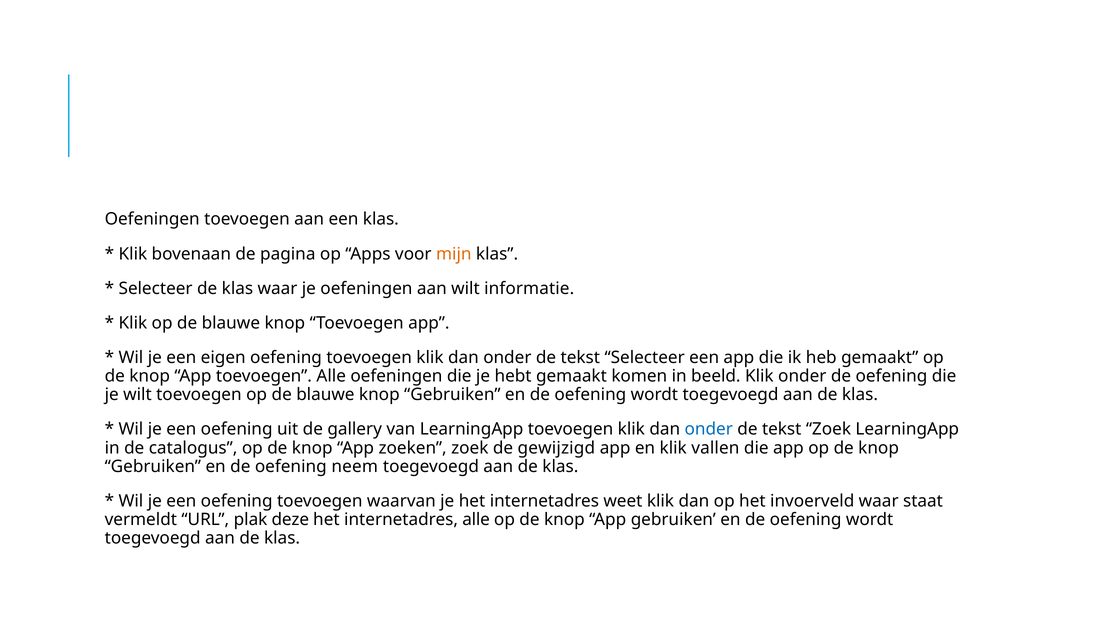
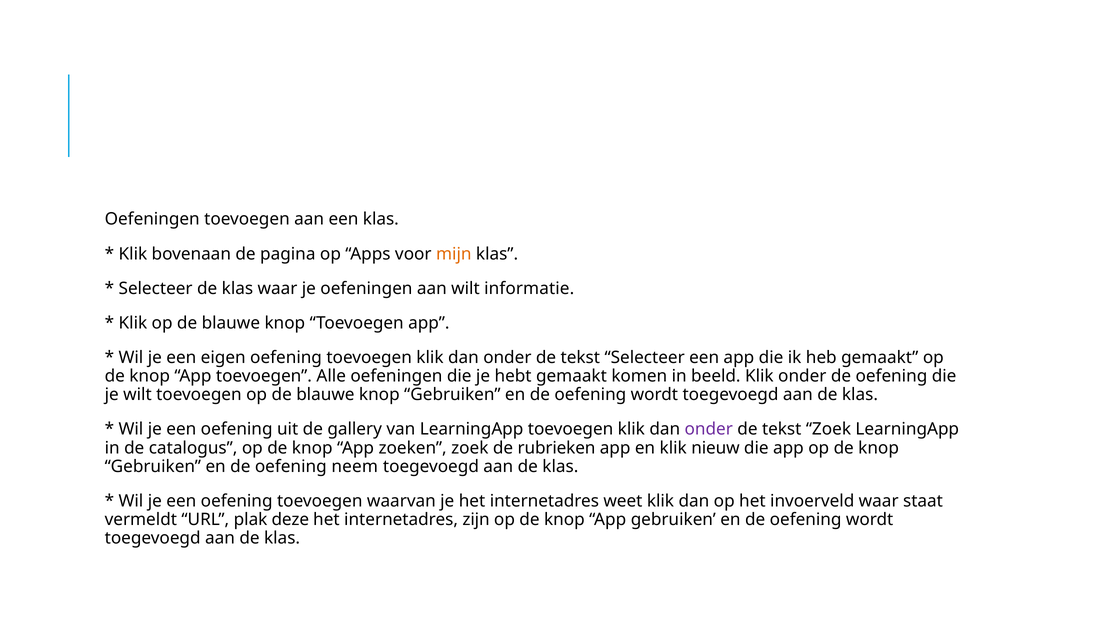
onder at (709, 429) colour: blue -> purple
gewijzigd: gewijzigd -> rubrieken
vallen: vallen -> nieuw
internetadres alle: alle -> zijn
